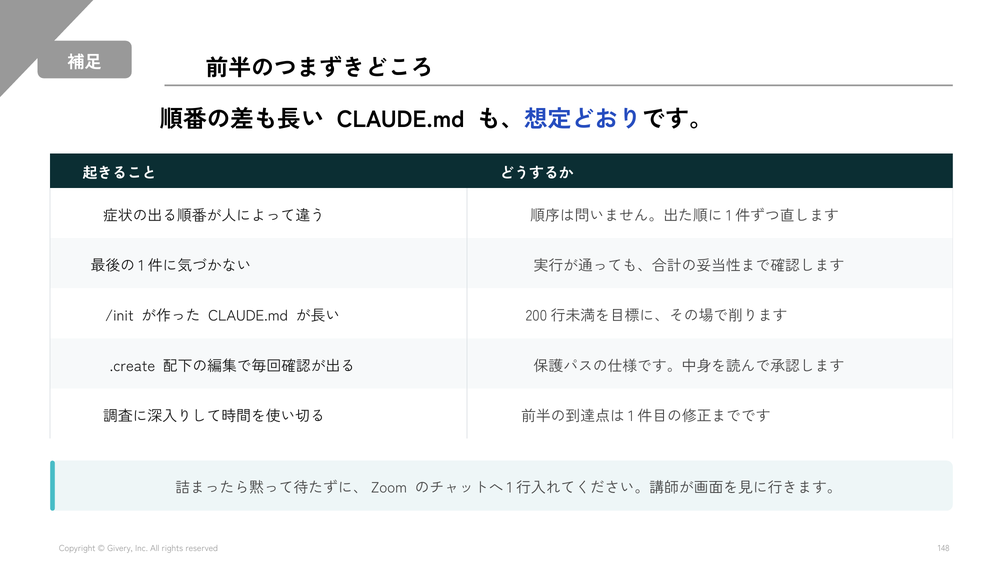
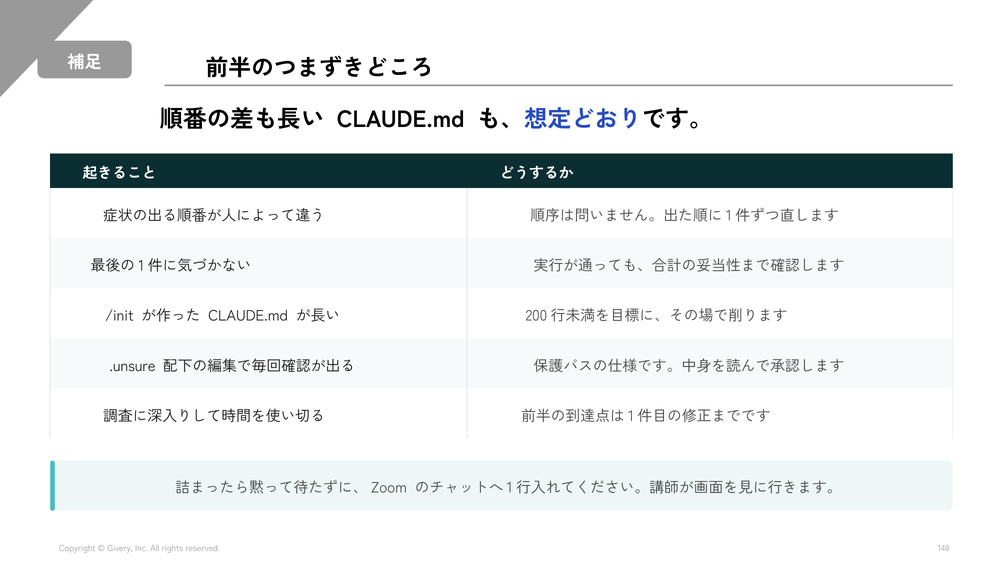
.create: .create -> .unsure
